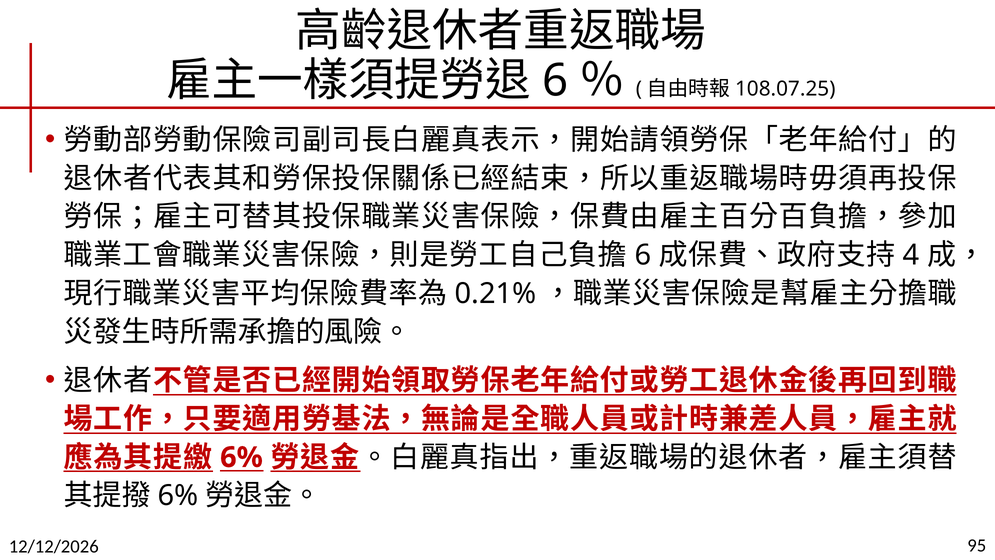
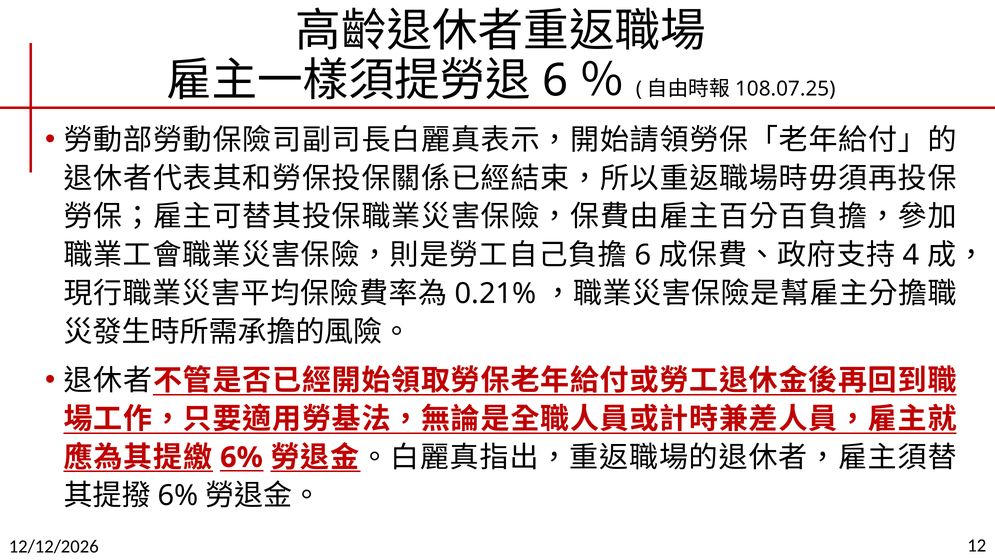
95: 95 -> 12
